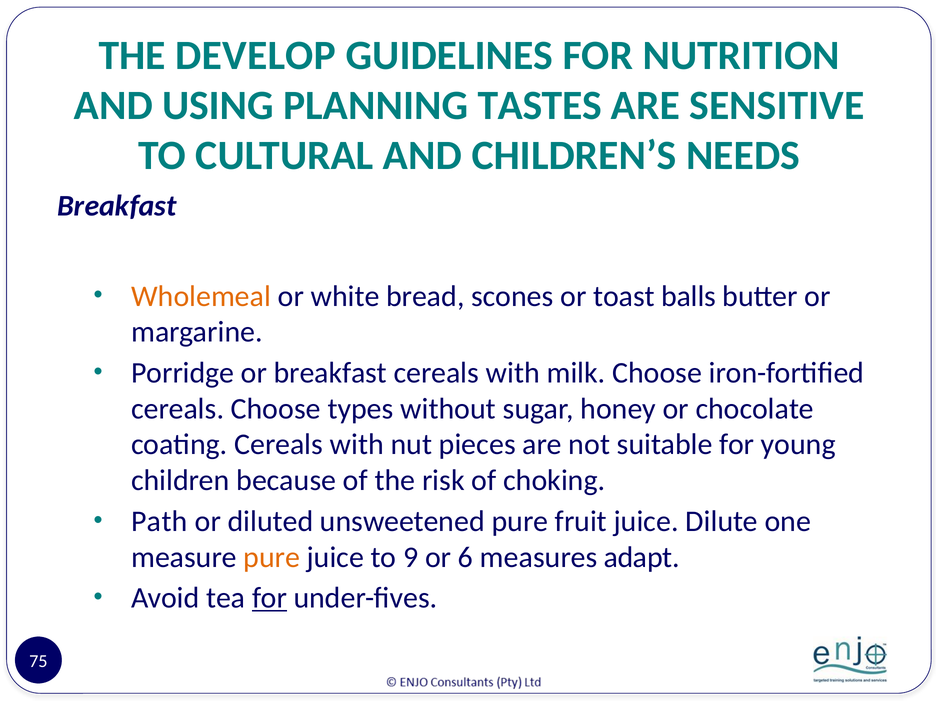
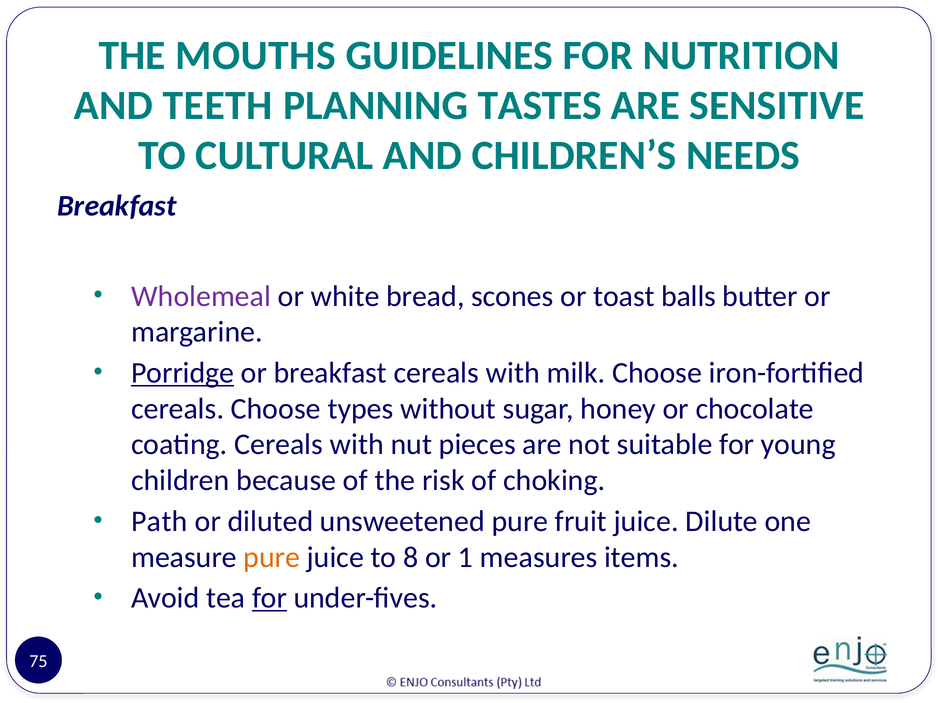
DEVELOP: DEVELOP -> MOUTHS
USING: USING -> TEETH
Wholemeal colour: orange -> purple
Porridge underline: none -> present
9: 9 -> 8
6: 6 -> 1
adapt: adapt -> items
